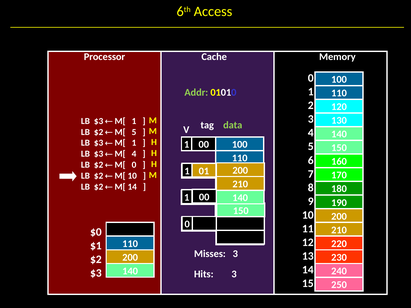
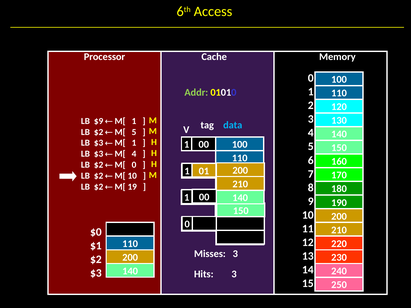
$3 at (99, 121): $3 -> $9
data colour: light green -> light blue
M[ 14: 14 -> 19
